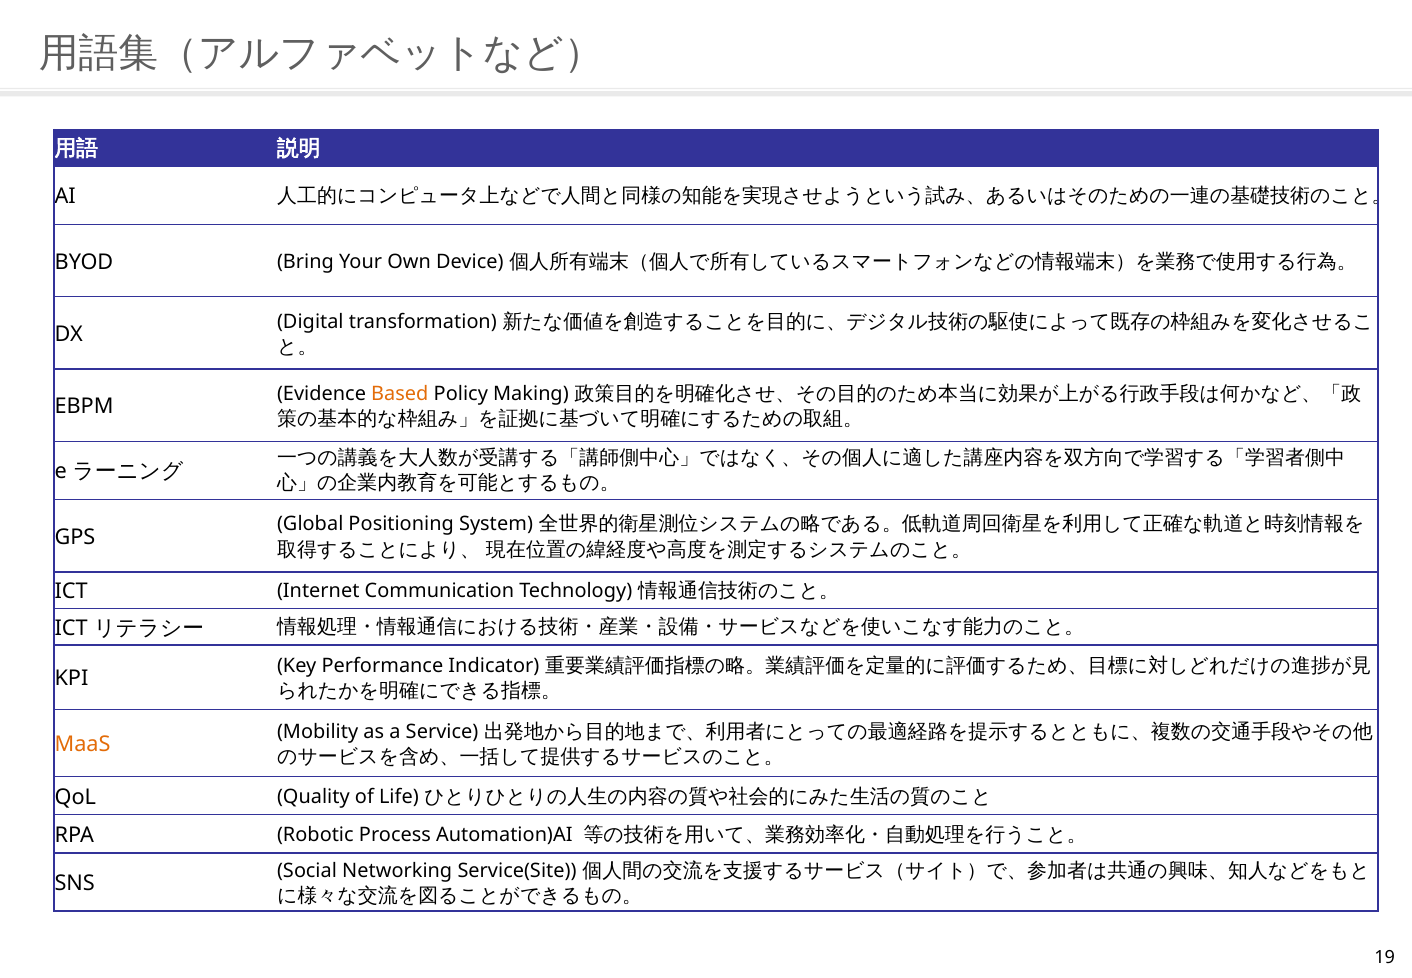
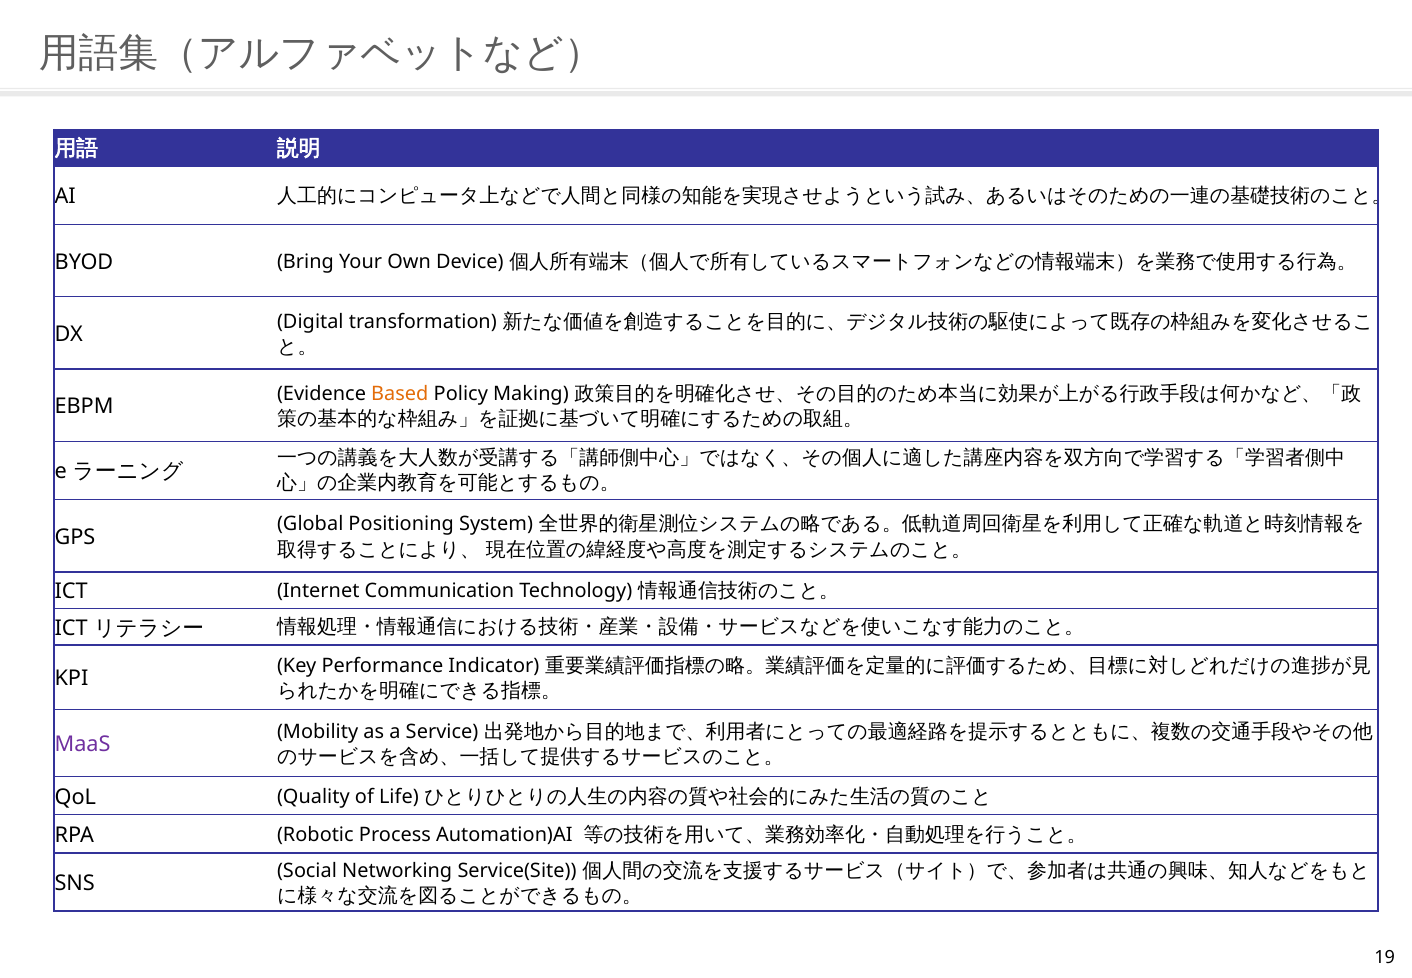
MaaS colour: orange -> purple
